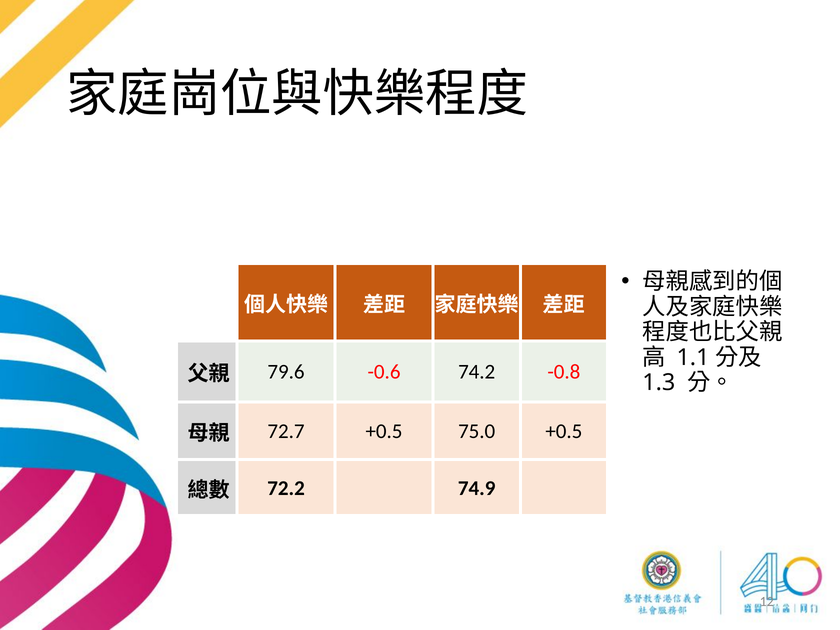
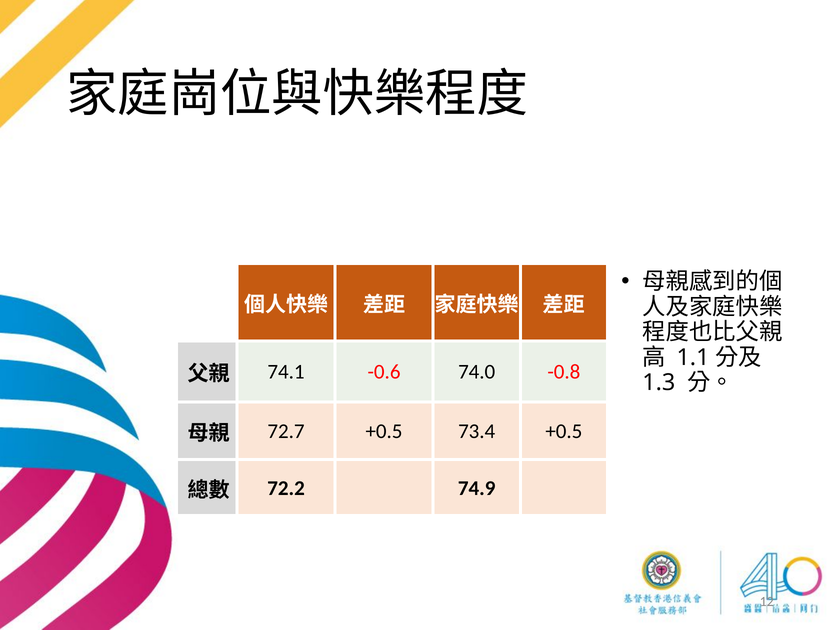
79.6: 79.6 -> 74.1
74.2: 74.2 -> 74.0
75.0: 75.0 -> 73.4
